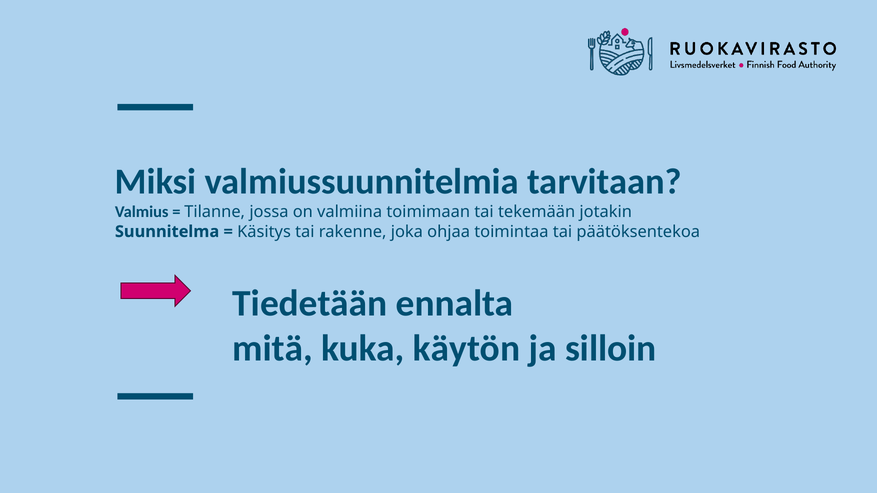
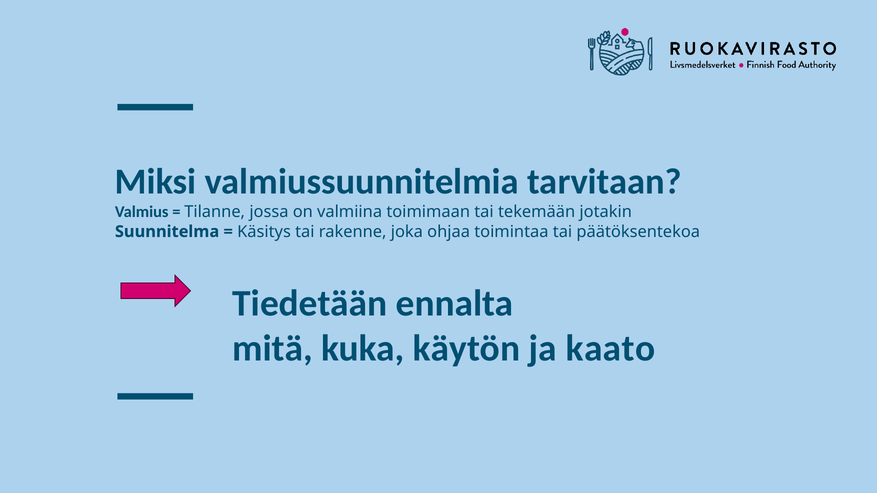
silloin: silloin -> kaato
